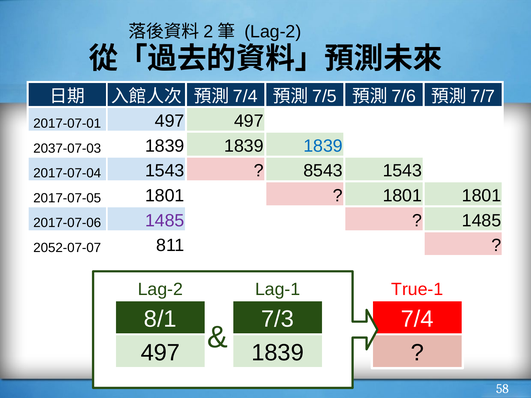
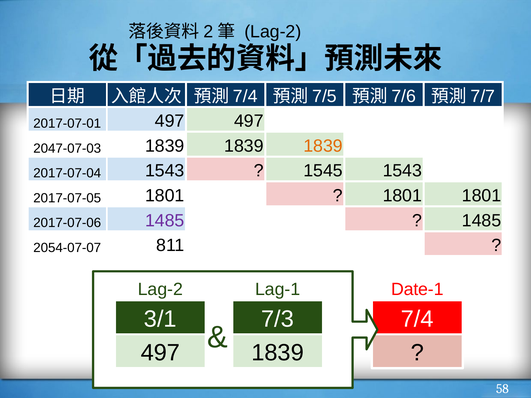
2037-07-03: 2037-07-03 -> 2047-07-03
1839 at (323, 146) colour: blue -> orange
8543: 8543 -> 1545
2052-07-07: 2052-07-07 -> 2054-07-07
True-1: True-1 -> Date-1
8/1: 8/1 -> 3/1
